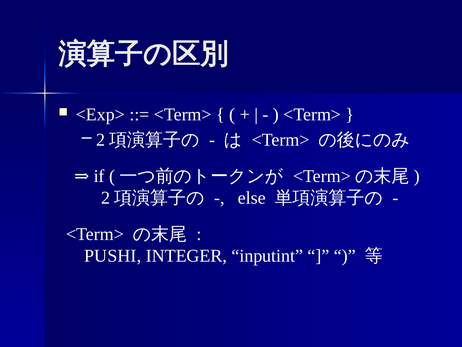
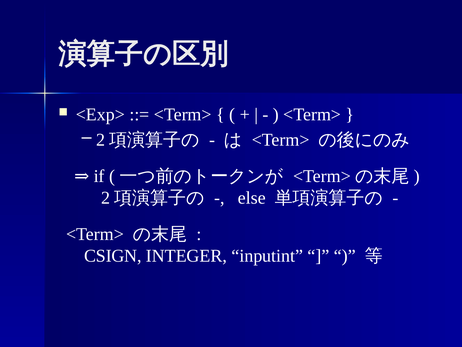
PUSHI: PUSHI -> CSIGN
